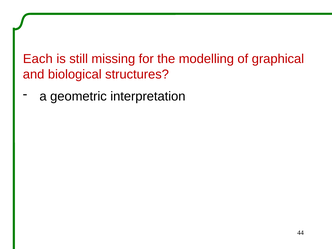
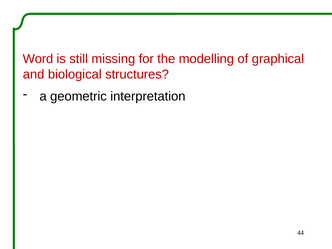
Each: Each -> Word
